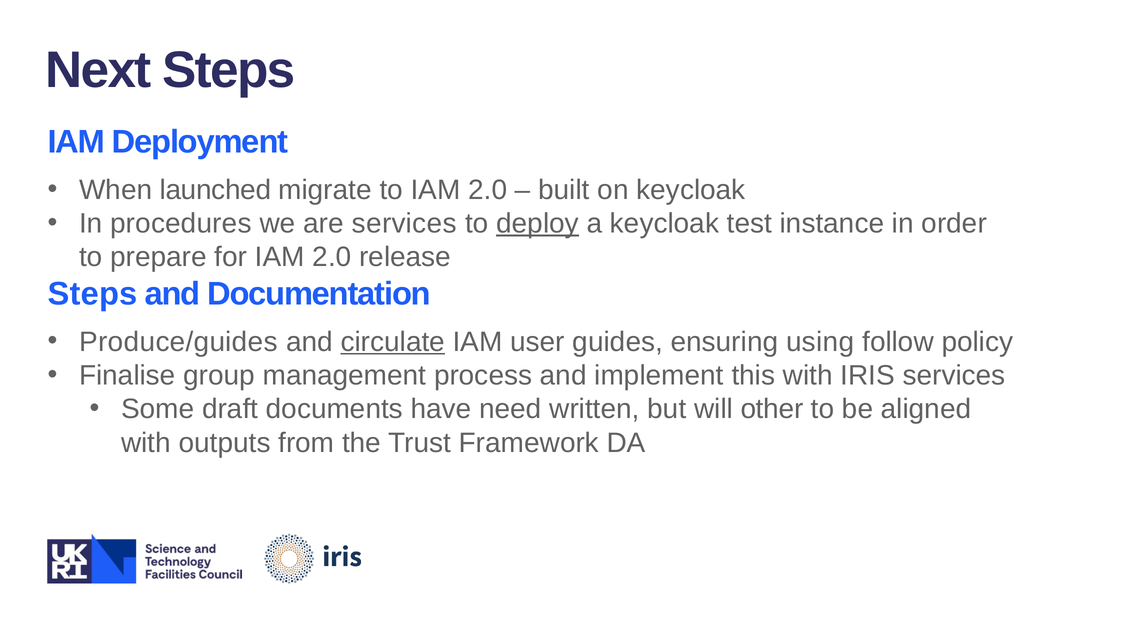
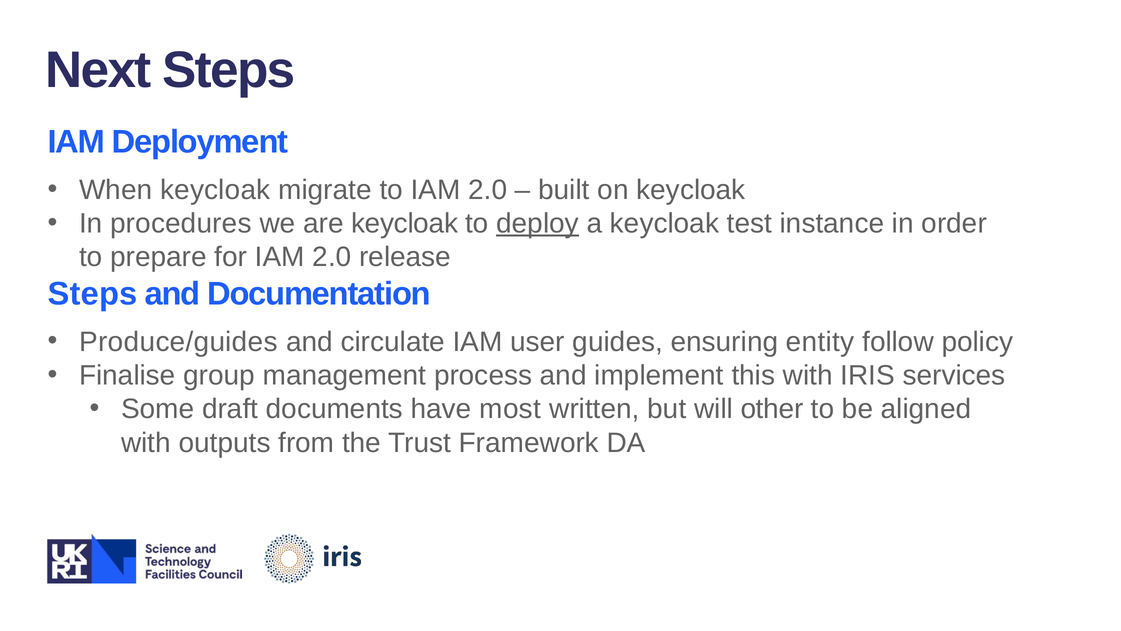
When launched: launched -> keycloak
are services: services -> keycloak
circulate underline: present -> none
using: using -> entity
need: need -> most
